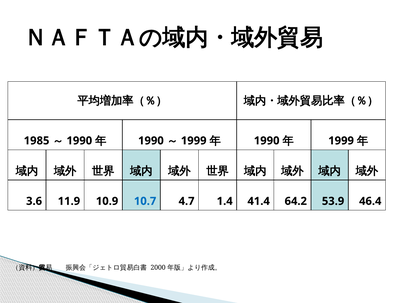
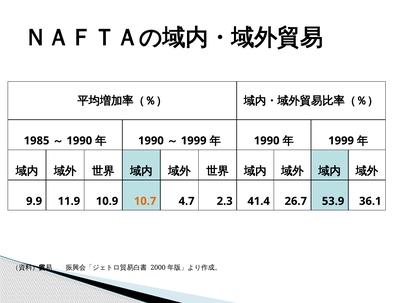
3.6: 3.6 -> 9.9
10.7 colour: blue -> orange
1.4: 1.4 -> 2.3
64.2: 64.2 -> 26.7
46.4: 46.4 -> 36.1
